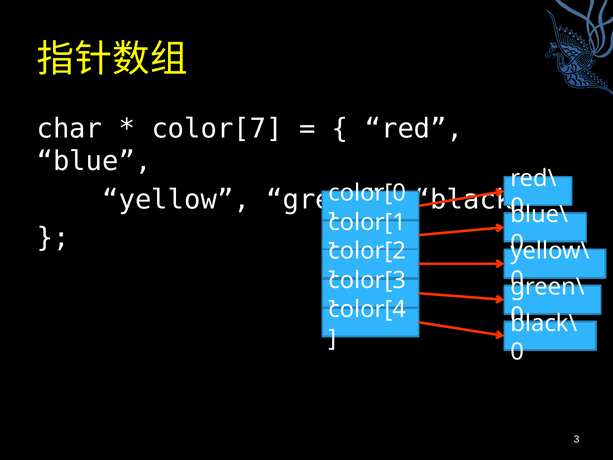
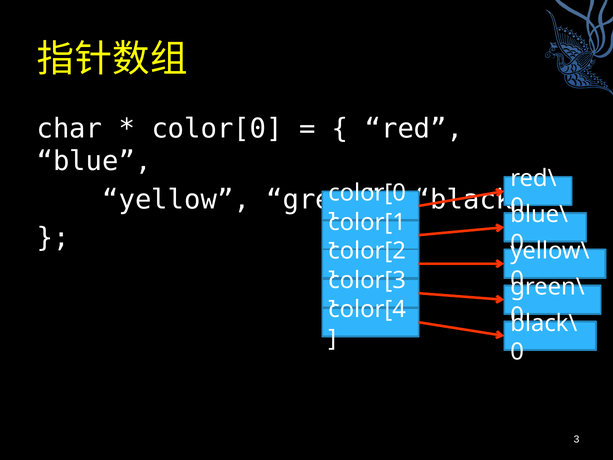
color[7 at (217, 129): color[7 -> color[0
